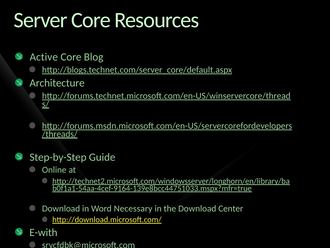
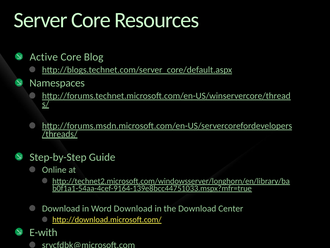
Architecture: Architecture -> Namespaces
Word Necessary: Necessary -> Download
